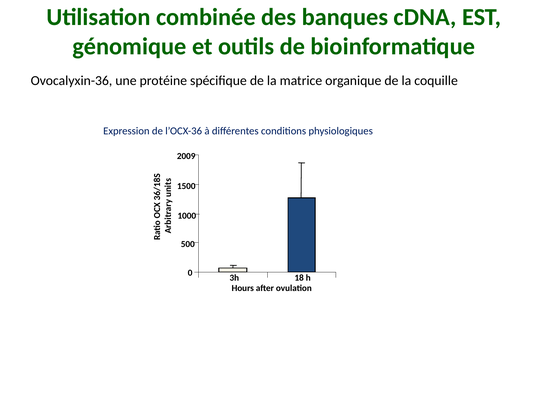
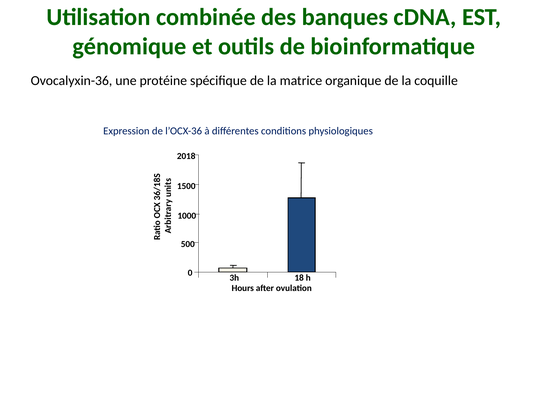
2009: 2009 -> 2018
